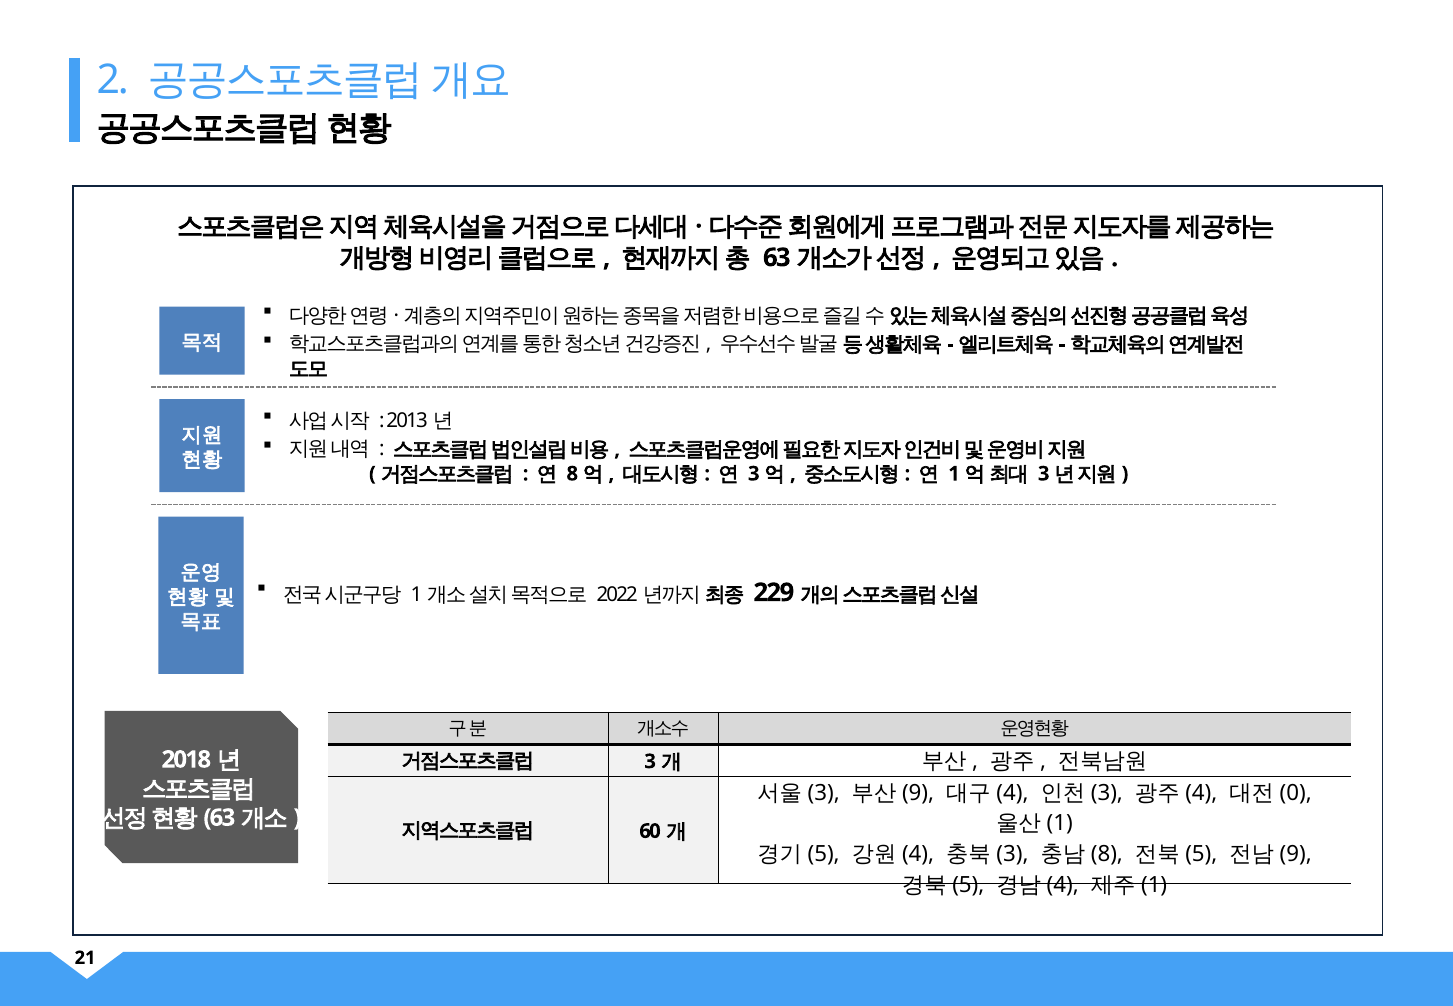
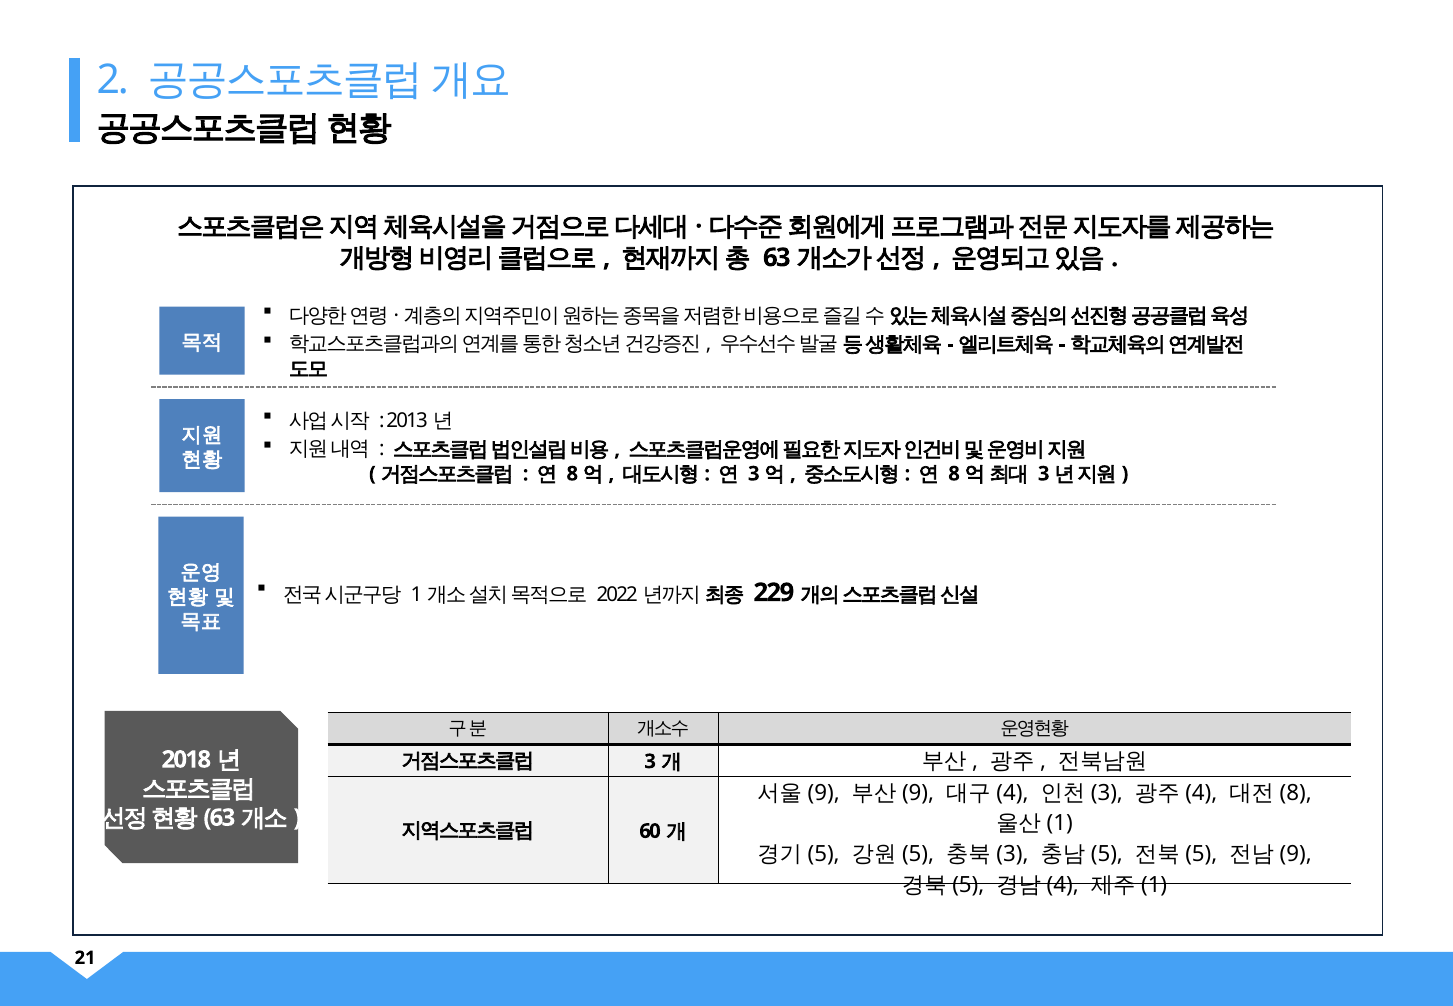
1 at (954, 474): 1 -> 8
3 at (824, 793): 3 -> 9
0 at (1296, 793): 0 -> 8
4 at (918, 854): 4 -> 5
8 at (1107, 854): 8 -> 5
